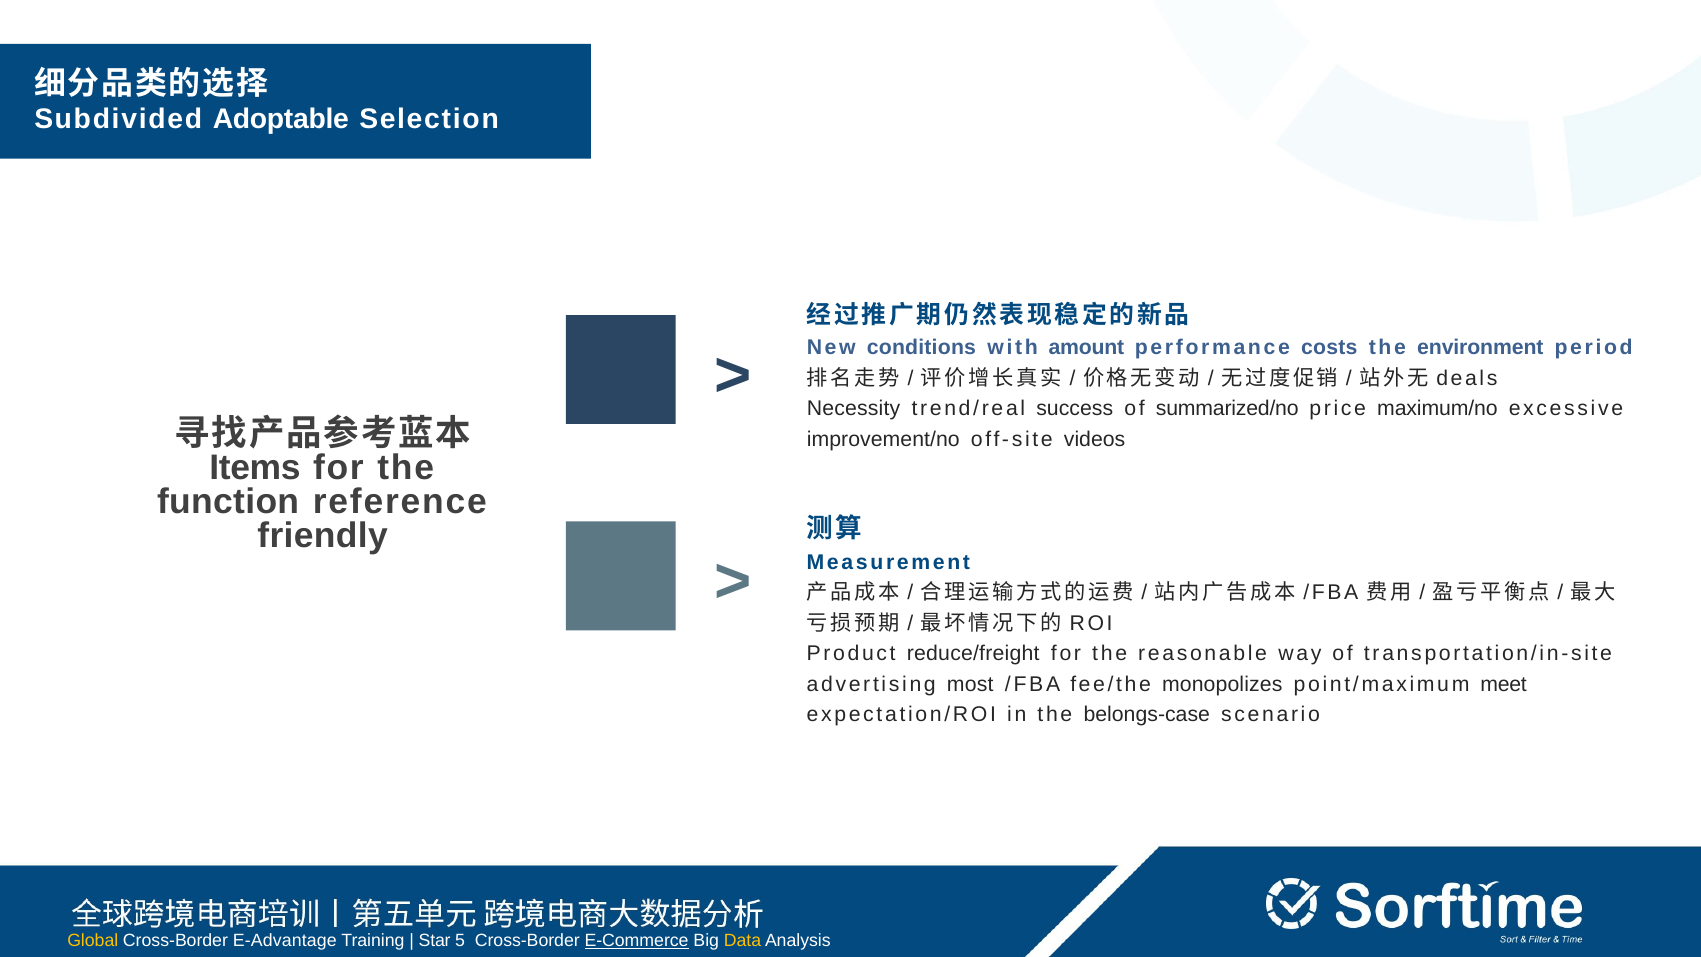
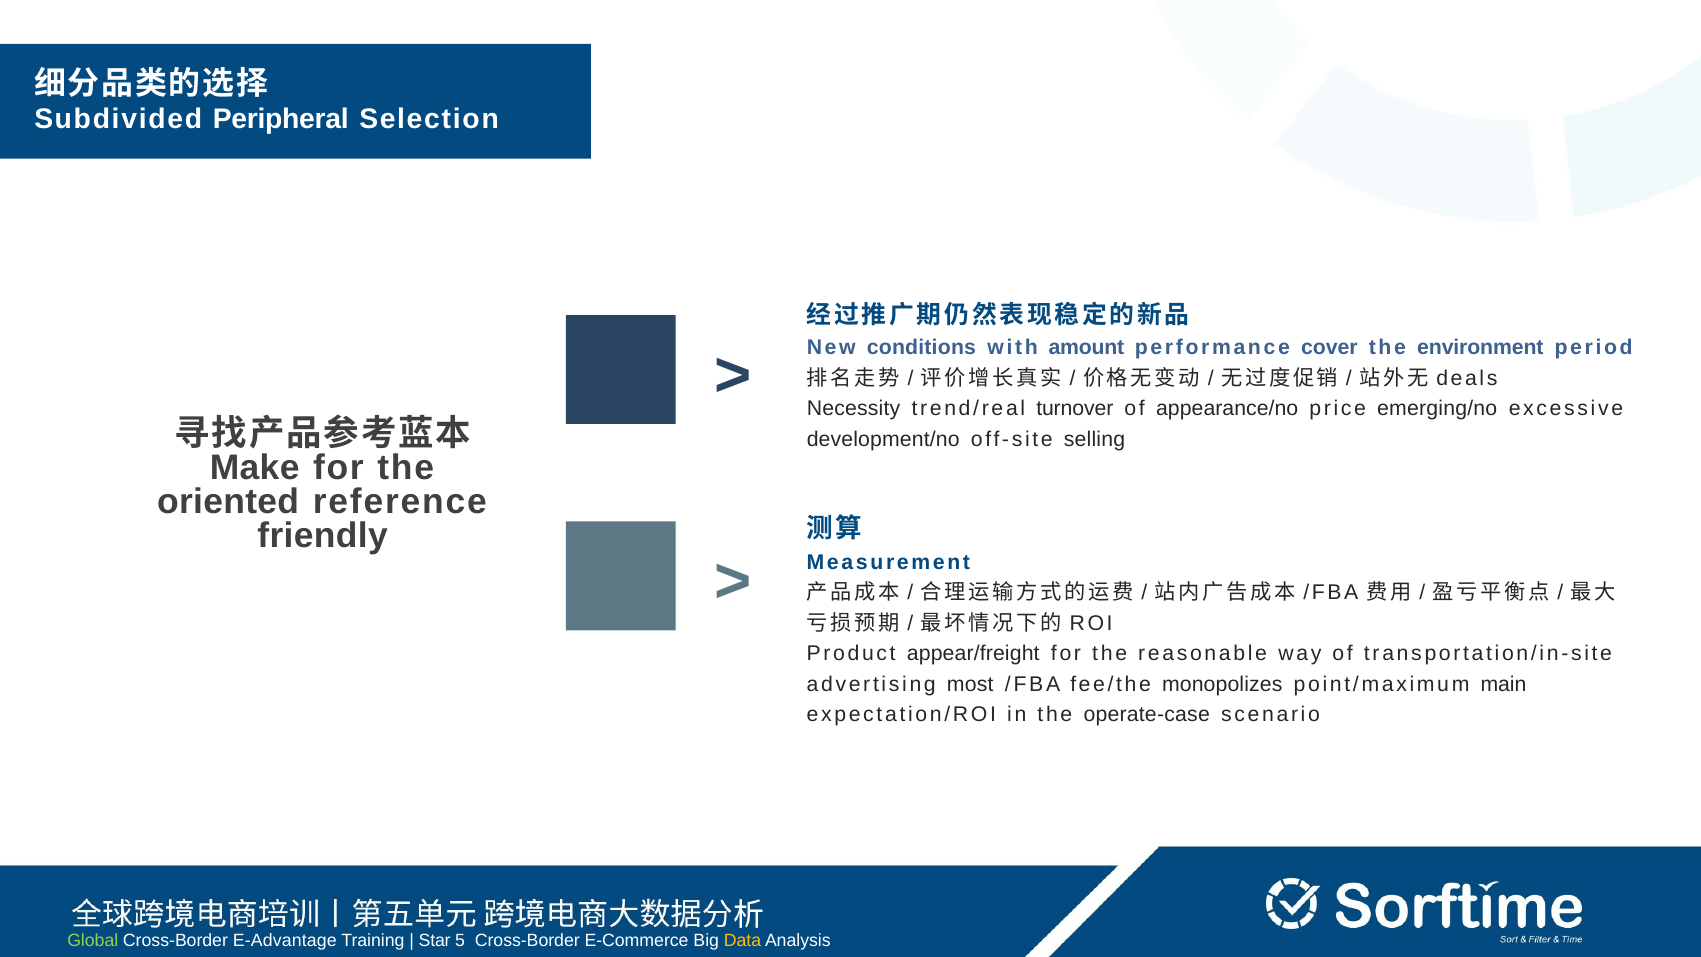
Adoptable: Adoptable -> Peripheral
costs: costs -> cover
success: success -> turnover
summarized/no: summarized/no -> appearance/no
maximum/no: maximum/no -> emerging/no
improvement/no: improvement/no -> development/no
videos: videos -> selling
Items: Items -> Make
function: function -> oriented
reduce/freight: reduce/freight -> appear/freight
meet: meet -> main
belongs-case: belongs-case -> operate-case
Global colour: yellow -> light green
E-Commerce underline: present -> none
